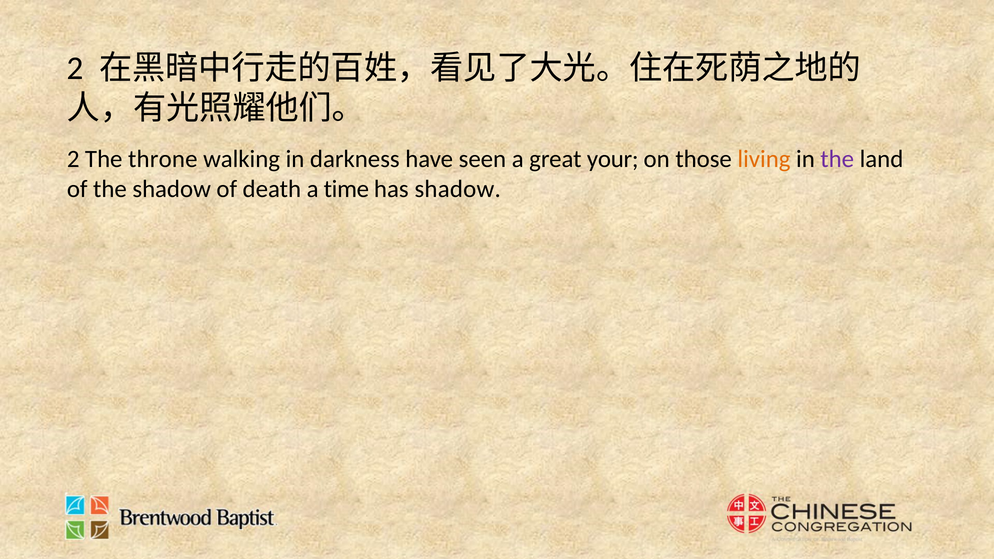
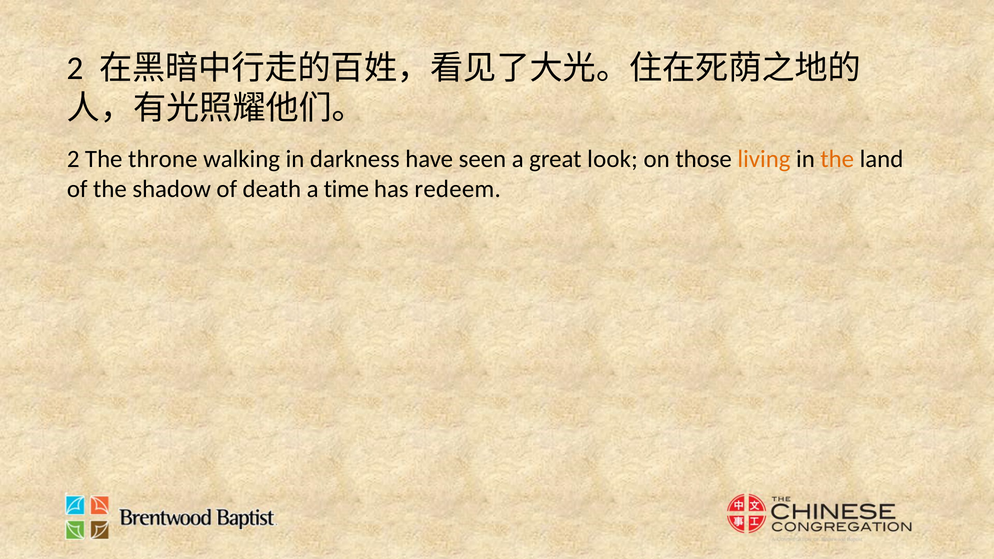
your: your -> look
the at (837, 159) colour: purple -> orange
has shadow: shadow -> redeem
